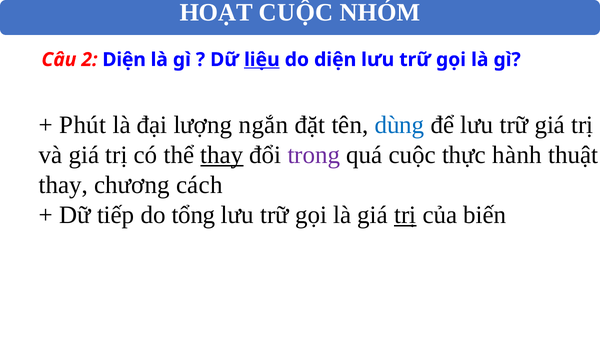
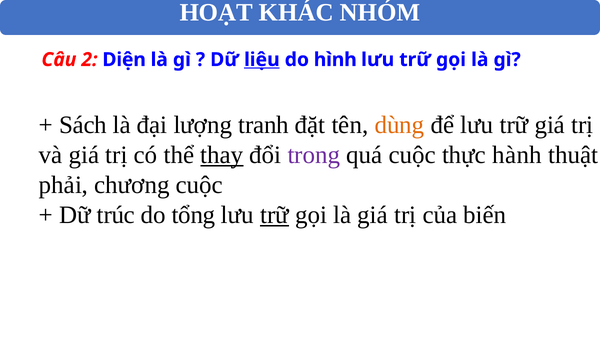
HOẠT CUỘC: CUỘC -> KHÁC
do diện: diện -> hình
Phút: Phút -> Sách
ngắn: ngắn -> tranh
dùng colour: blue -> orange
thay at (64, 185): thay -> phải
chương cách: cách -> cuộc
tiếp: tiếp -> trúc
trữ at (275, 215) underline: none -> present
trị at (405, 215) underline: present -> none
